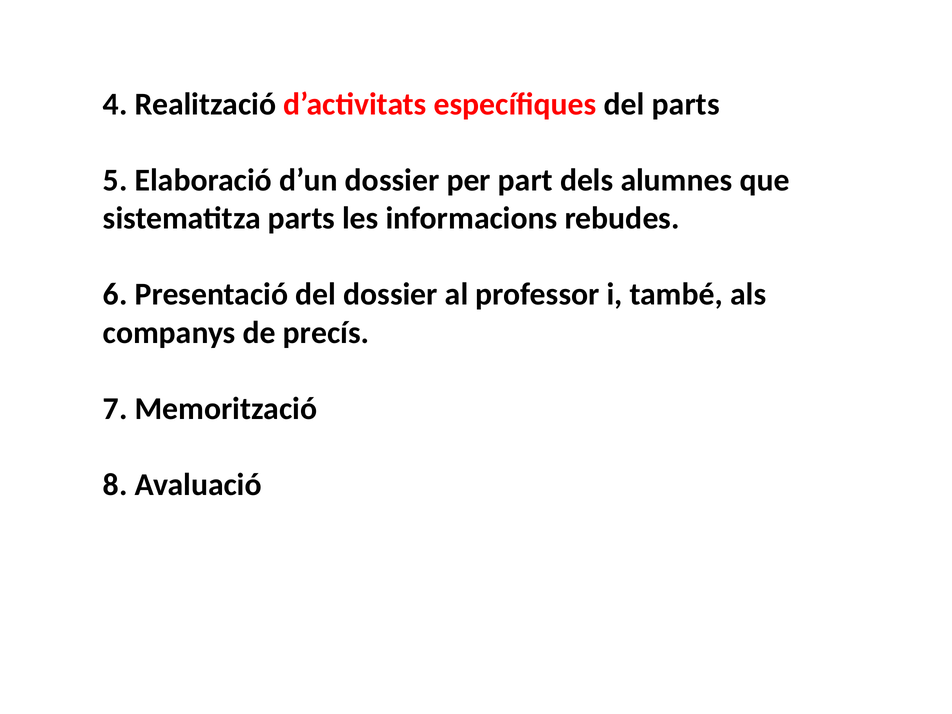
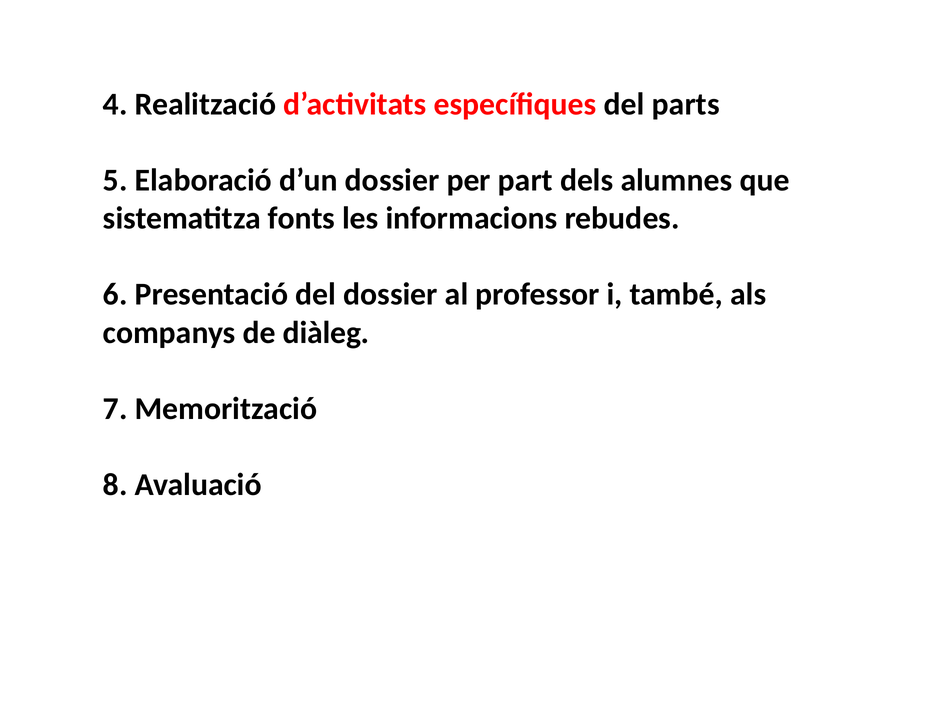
sistematitza parts: parts -> fonts
precís: precís -> diàleg
